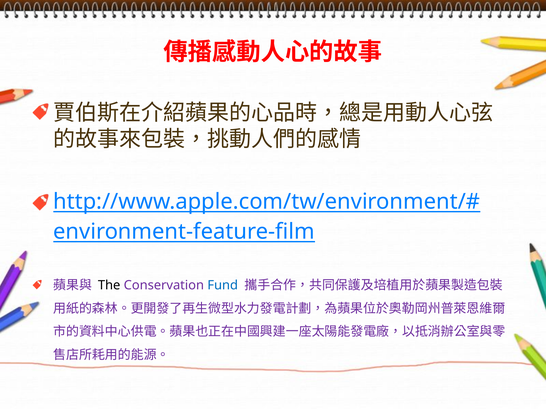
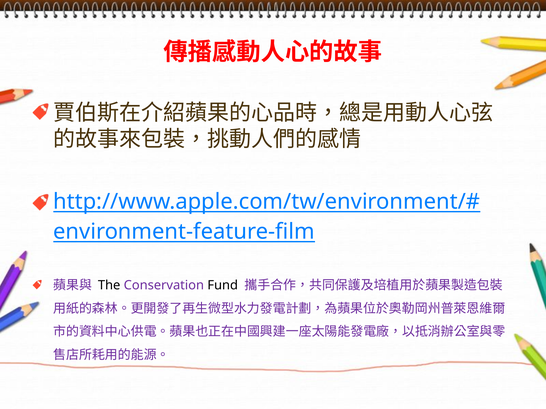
Fund colour: blue -> black
